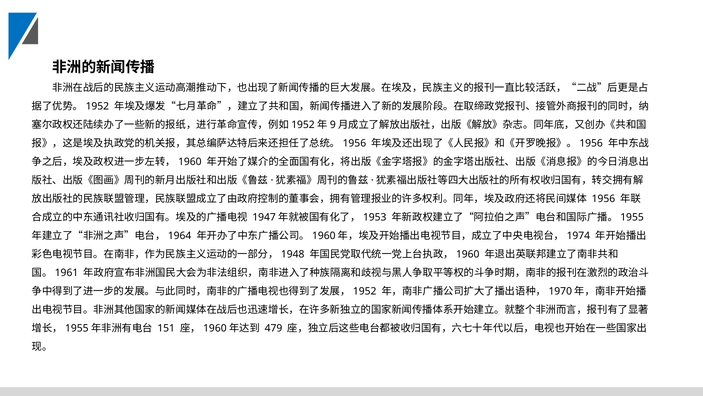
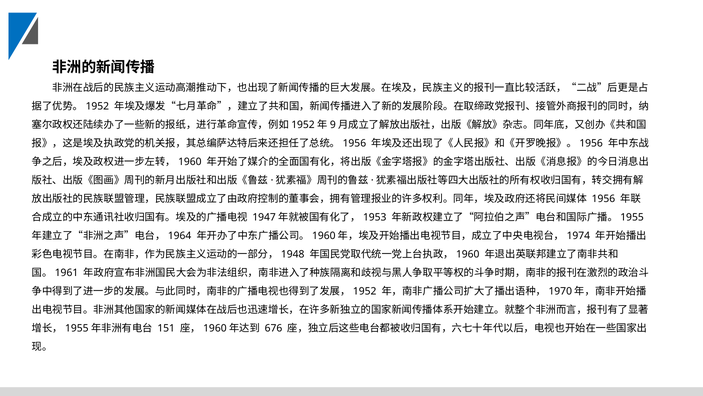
479: 479 -> 676
